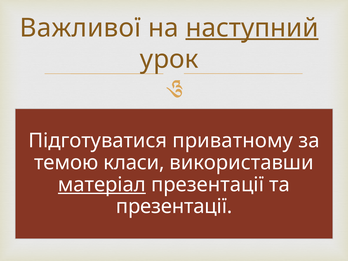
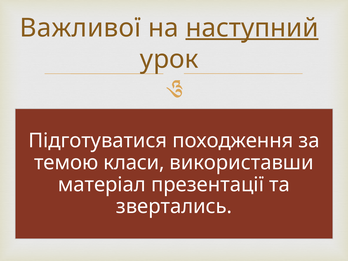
приватному: приватному -> походження
матеріал underline: present -> none
презентації at (174, 206): презентації -> звертались
